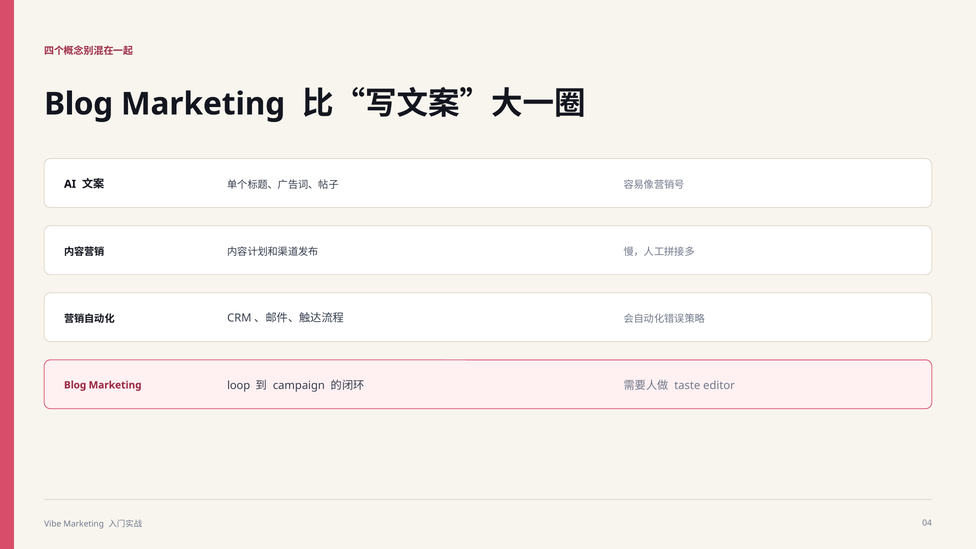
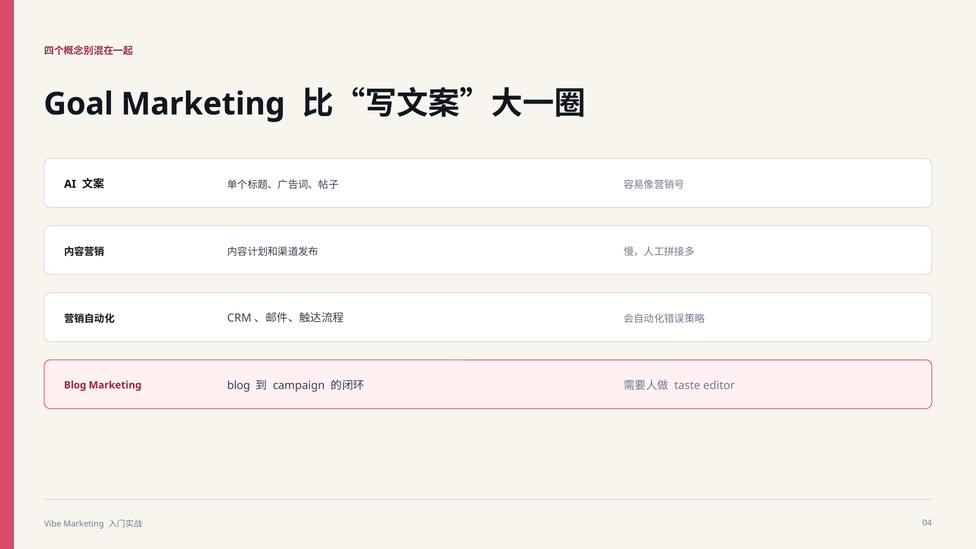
Blog at (79, 104): Blog -> Goal
Marketing loop: loop -> blog
